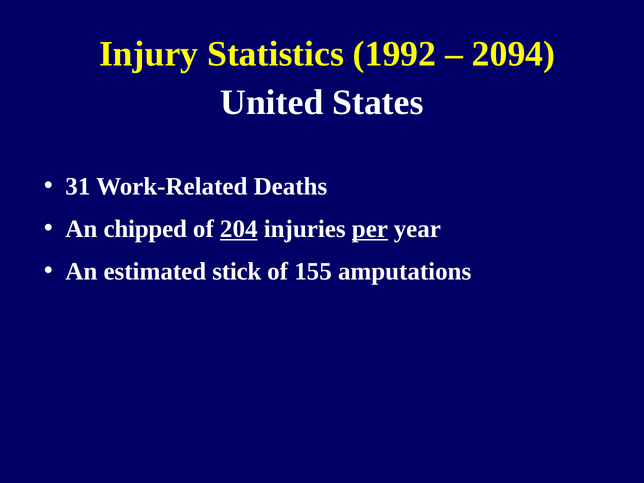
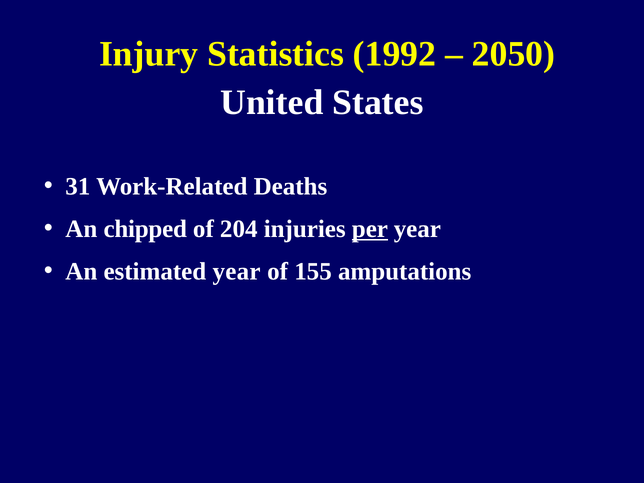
2094: 2094 -> 2050
204 underline: present -> none
estimated stick: stick -> year
